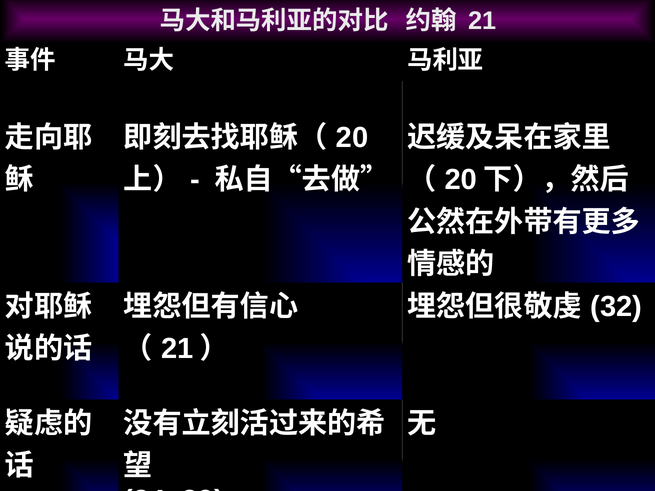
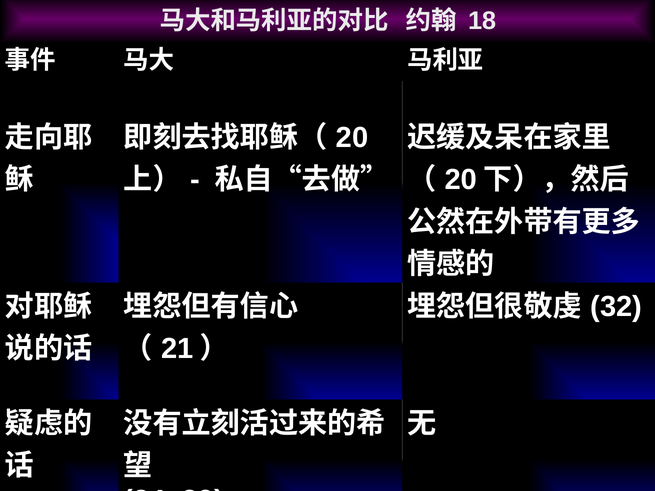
21 at (482, 21): 21 -> 18
